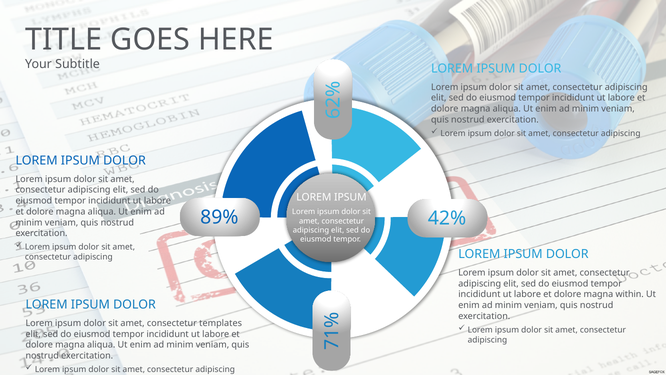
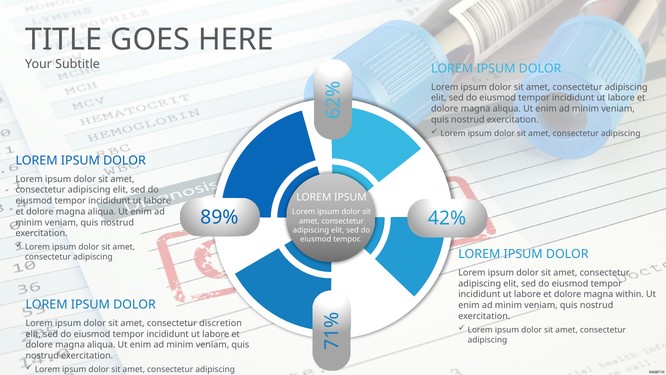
templates: templates -> discretion
